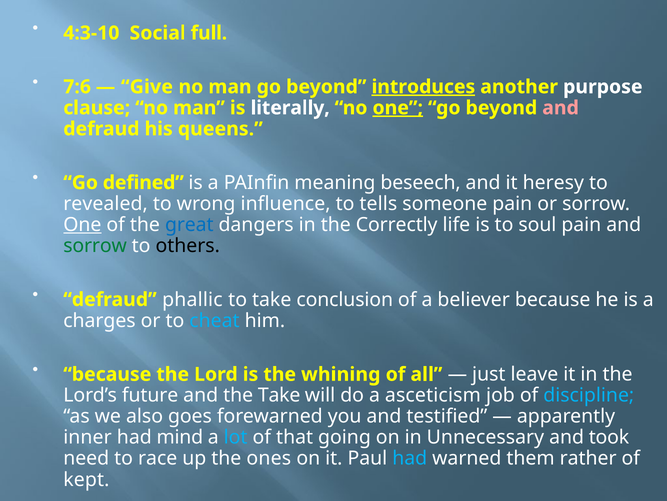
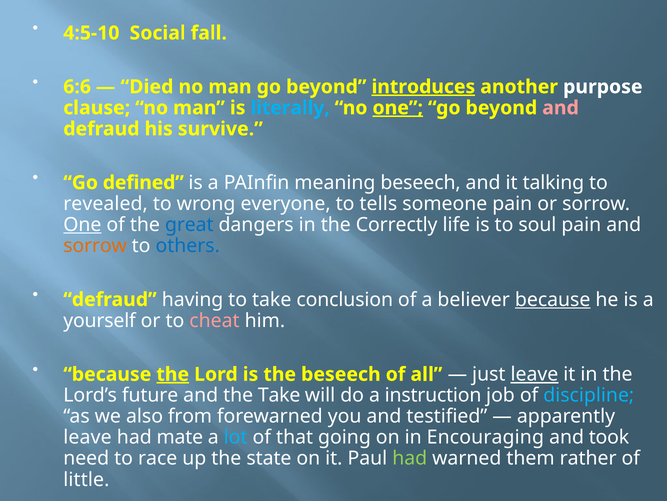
4:3-10: 4:3-10 -> 4:5-10
full: full -> fall
7:6: 7:6 -> 6:6
Give: Give -> Died
literally colour: white -> light blue
queens: queens -> survive
heresy: heresy -> talking
influence: influence -> everyone
sorrow at (95, 245) colour: green -> orange
others colour: black -> blue
phallic: phallic -> having
because at (553, 299) underline: none -> present
charges: charges -> yourself
cheat colour: light blue -> pink
the at (173, 374) underline: none -> present
the whining: whining -> beseech
leave at (534, 374) underline: none -> present
asceticism: asceticism -> instruction
goes: goes -> from
inner at (87, 437): inner -> leave
mind: mind -> mate
Unnecessary: Unnecessary -> Encouraging
ones: ones -> state
had at (410, 458) colour: light blue -> light green
kept: kept -> little
